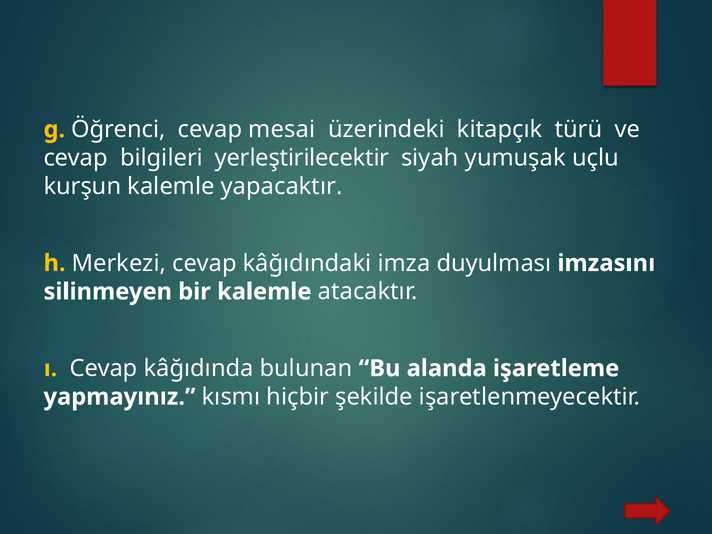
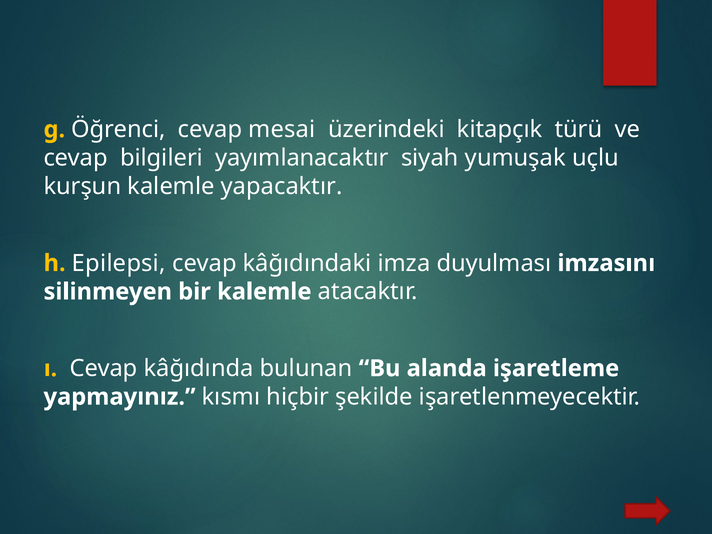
yerleştirilecektir: yerleştirilecektir -> yayımlanacaktır
Merkezi: Merkezi -> Epilepsi
